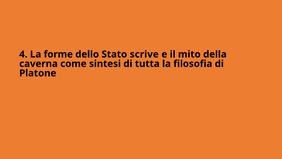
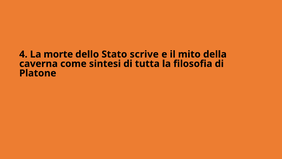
forme: forme -> morte
